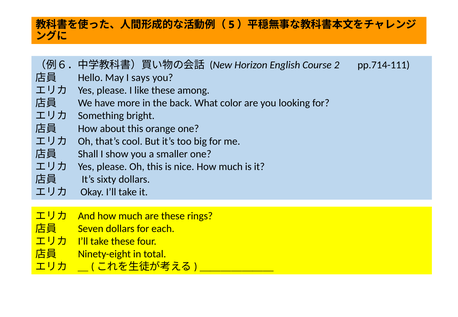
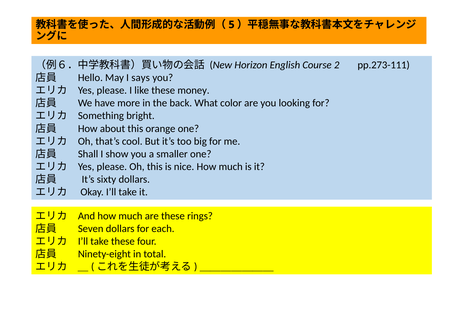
pp.714-111: pp.714-111 -> pp.273-111
among: among -> money
